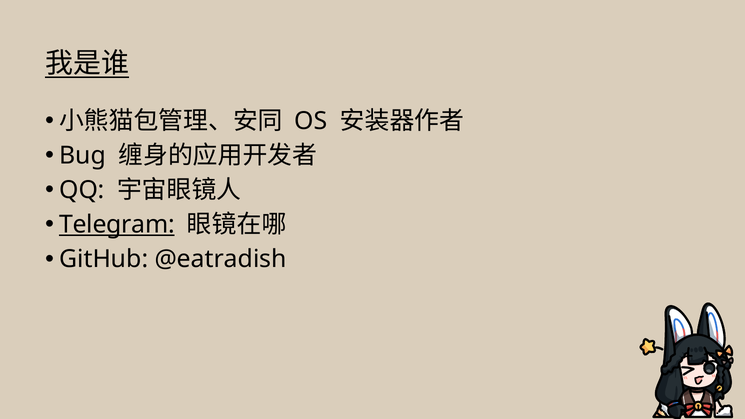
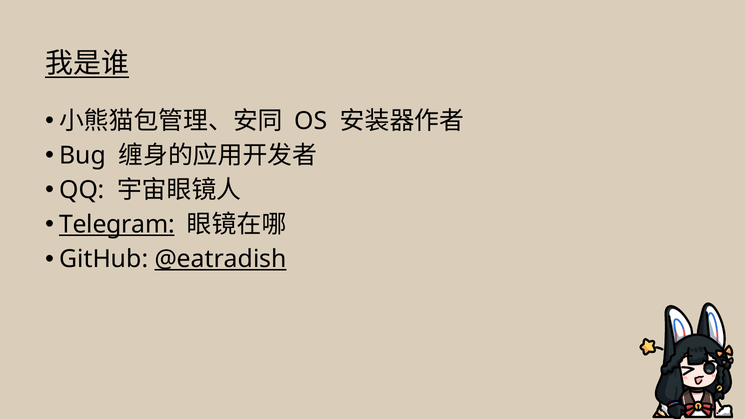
@eatradish underline: none -> present
